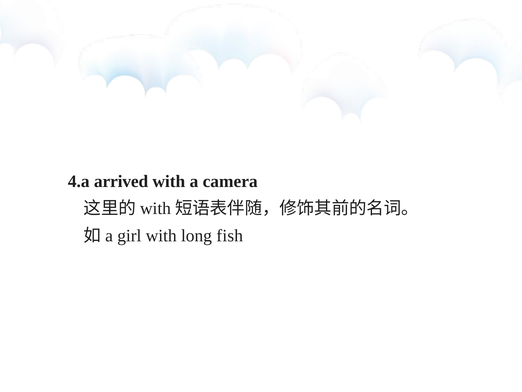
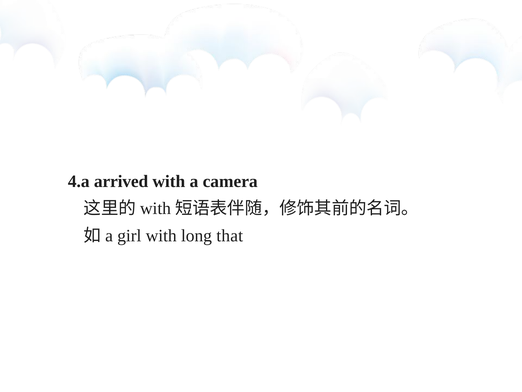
fish: fish -> that
